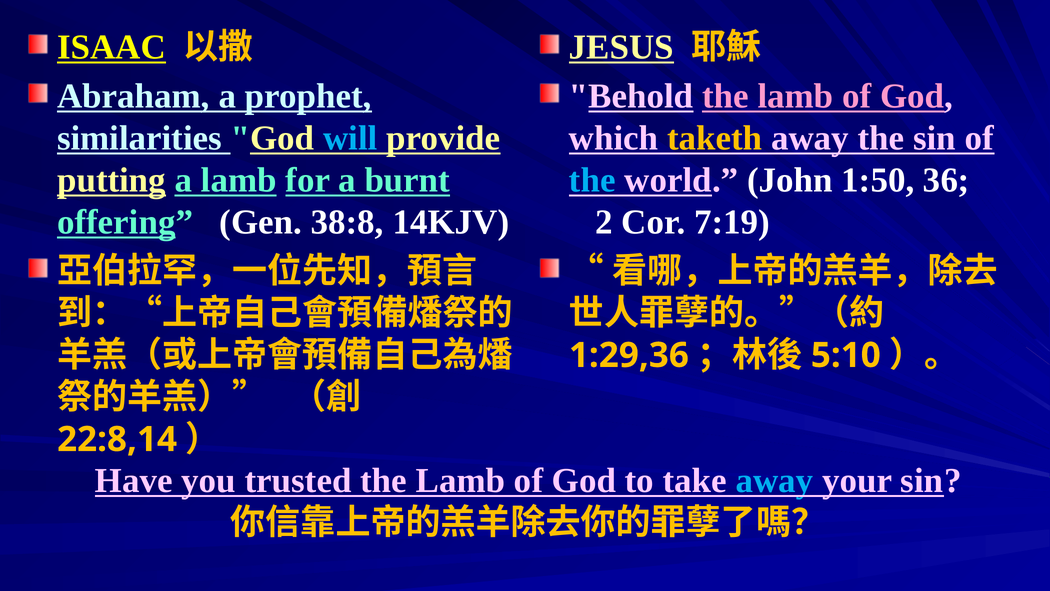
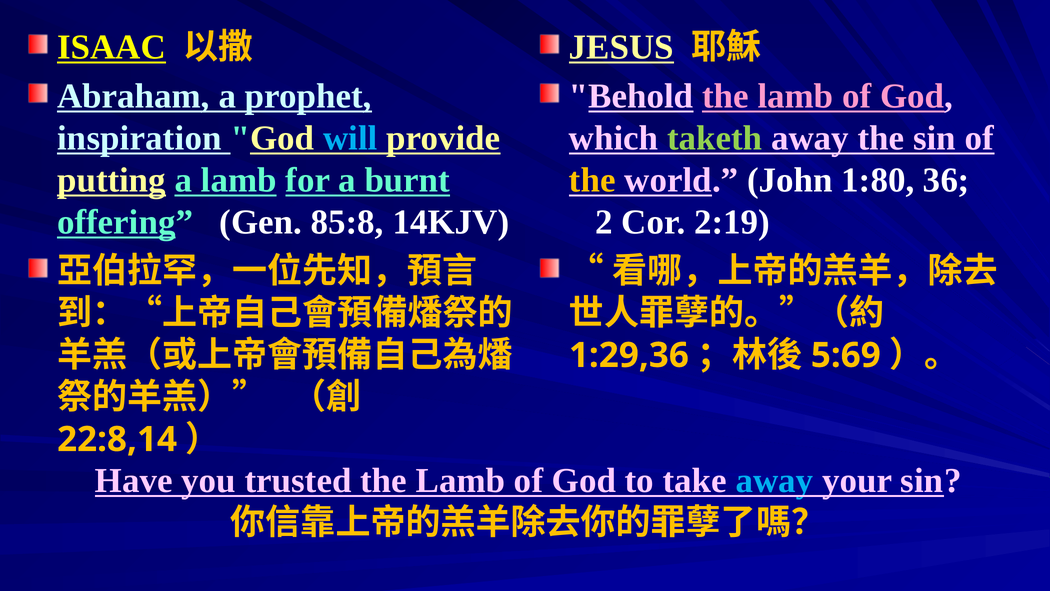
similarities: similarities -> inspiration
taketh colour: yellow -> light green
the at (592, 180) colour: light blue -> yellow
1:50: 1:50 -> 1:80
38:8: 38:8 -> 85:8
7:19: 7:19 -> 2:19
5:10: 5:10 -> 5:69
